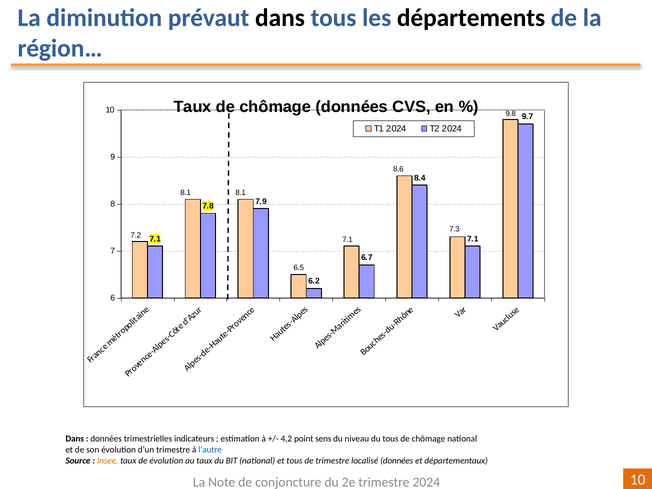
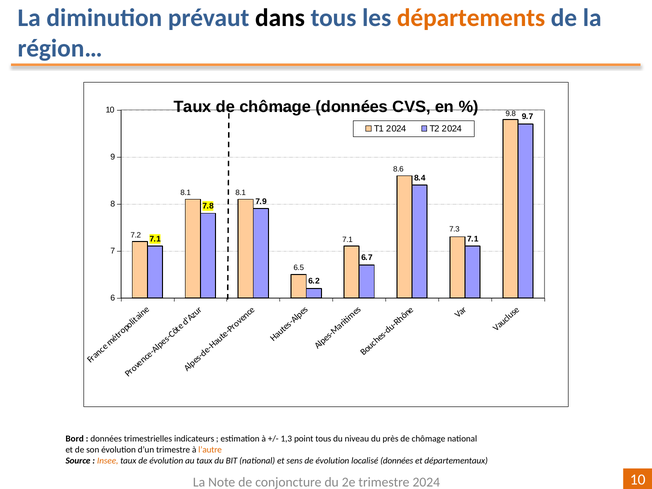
départements colour: black -> orange
Dans at (75, 439): Dans -> Bord
4,2: 4,2 -> 1,3
point sens: sens -> tous
du tous: tous -> près
l’autre colour: blue -> orange
et tous: tous -> sens
trimestre at (332, 461): trimestre -> évolution
